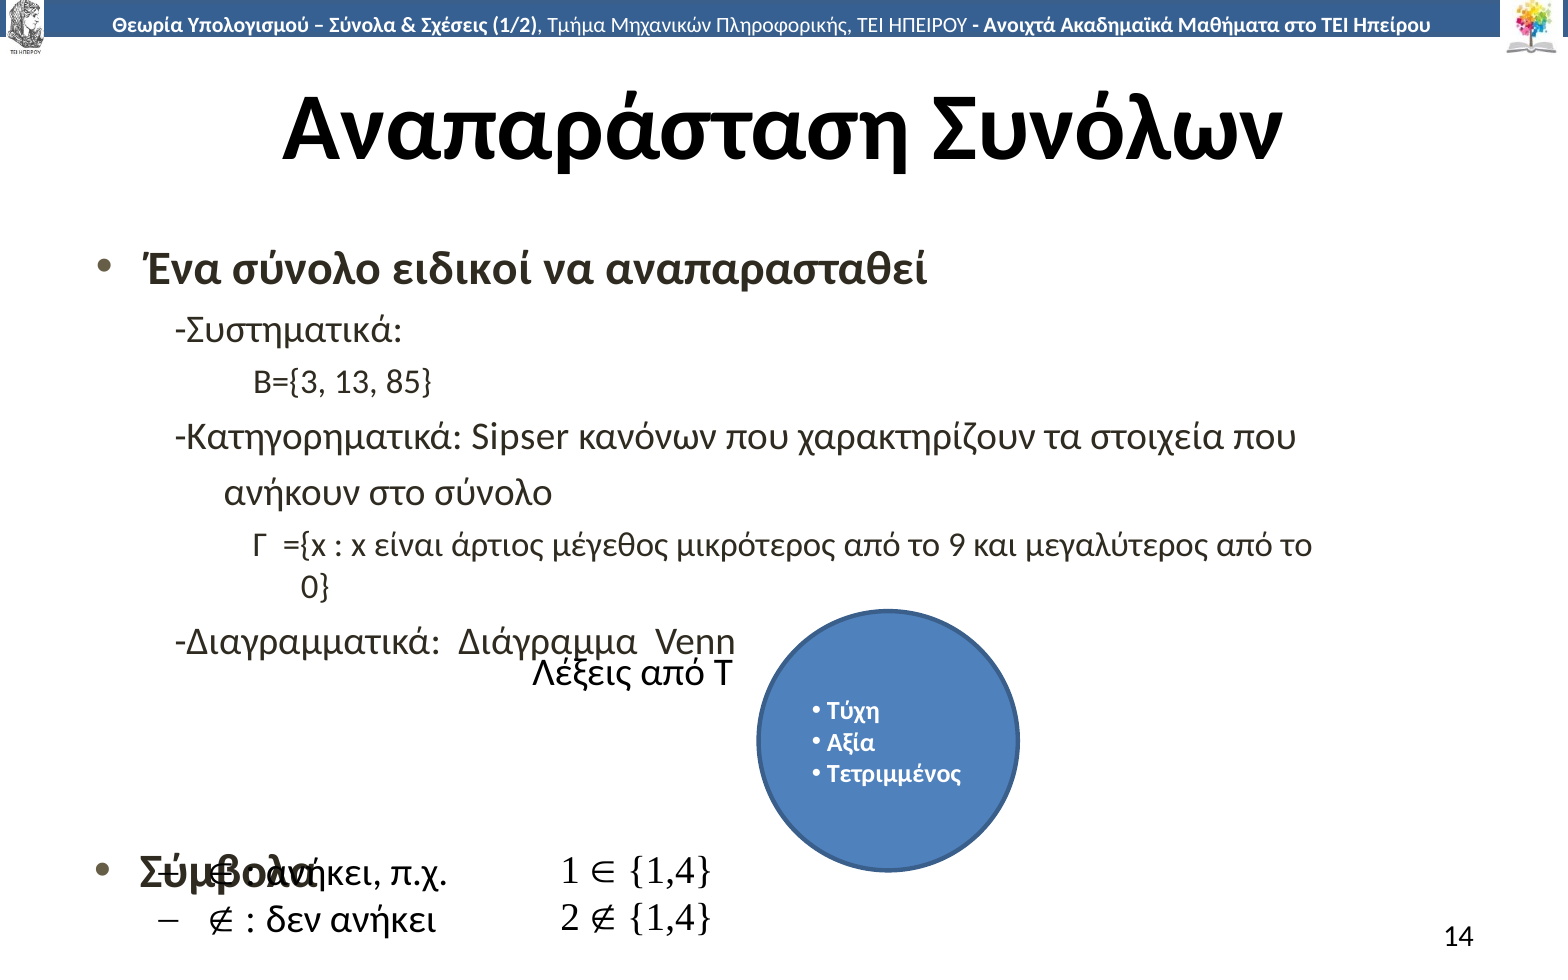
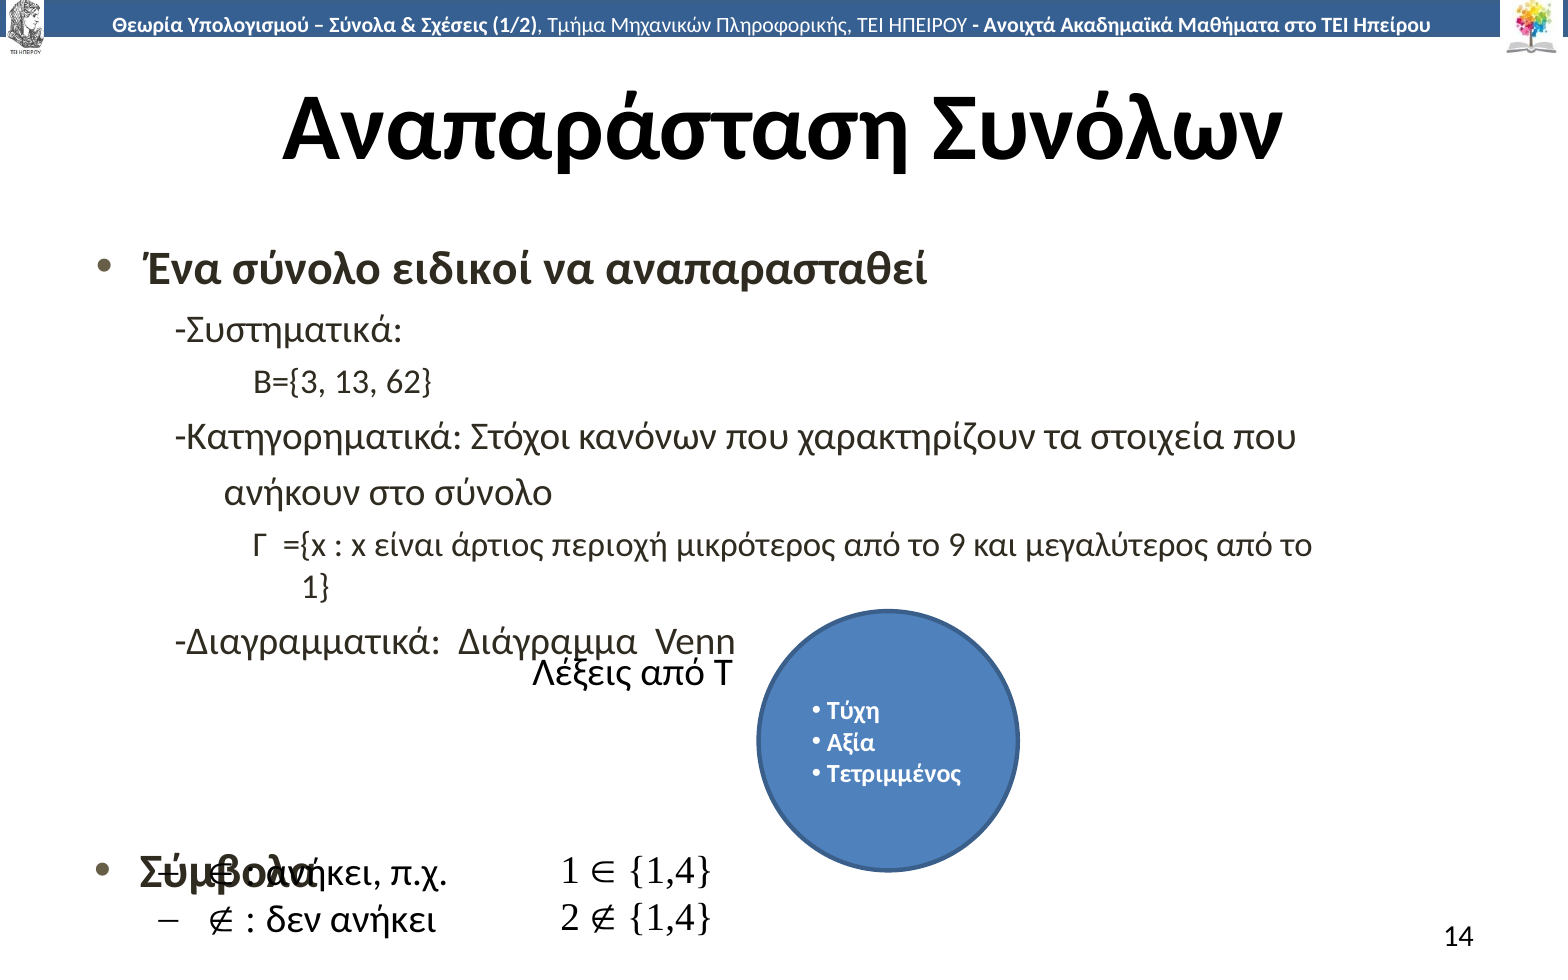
85: 85 -> 62
Sipser: Sipser -> Στόχοι
μέγεθος: μέγεθος -> περιοχή
0 at (315, 587): 0 -> 1
